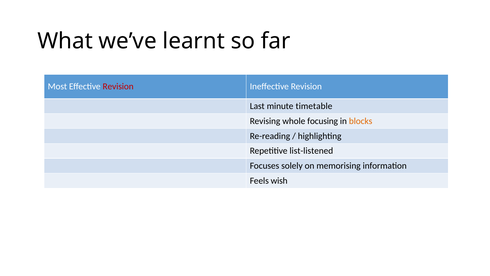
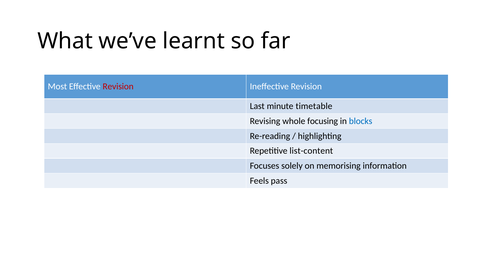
blocks colour: orange -> blue
list-listened: list-listened -> list-content
wish: wish -> pass
